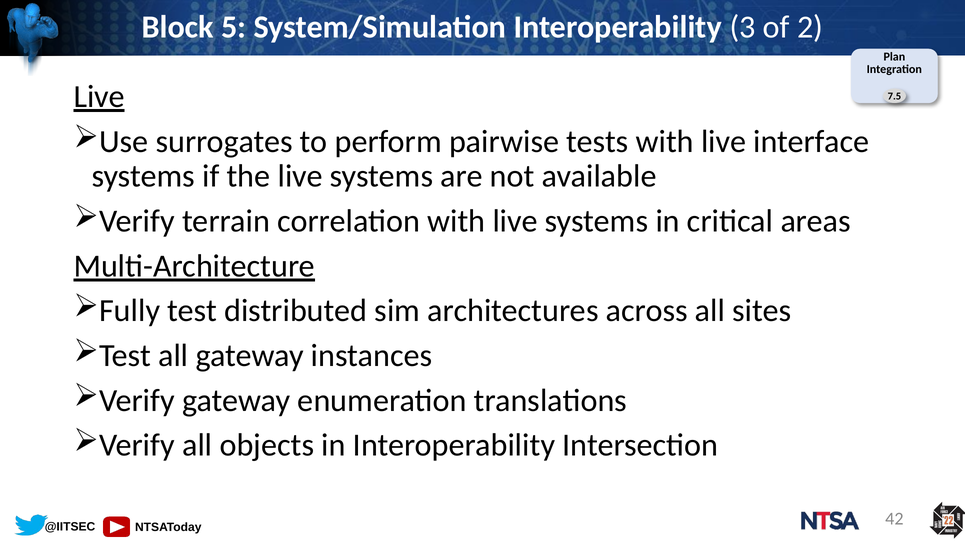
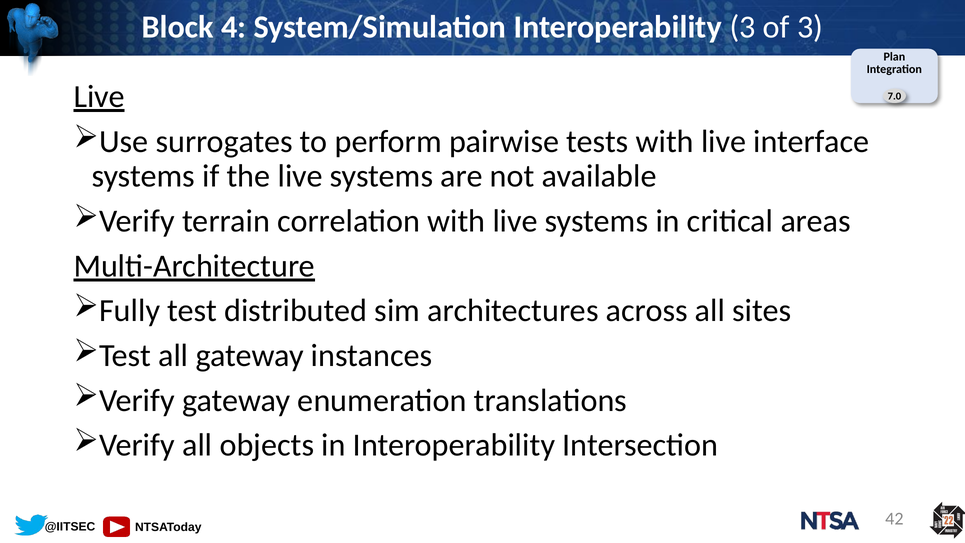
5: 5 -> 4
of 2: 2 -> 3
7.5: 7.5 -> 7.0
